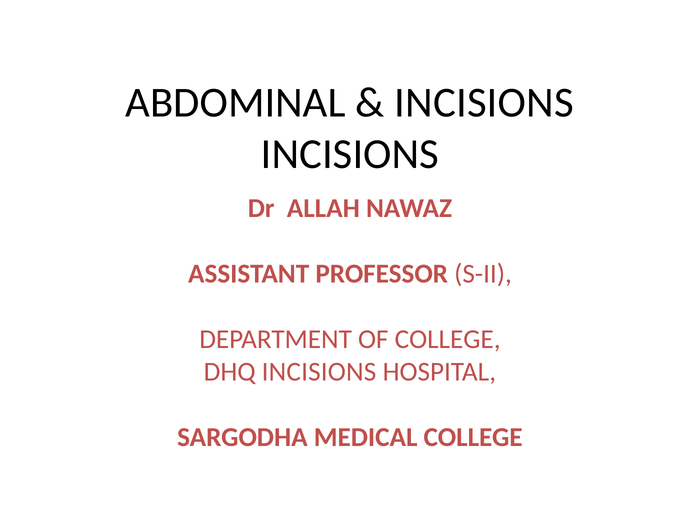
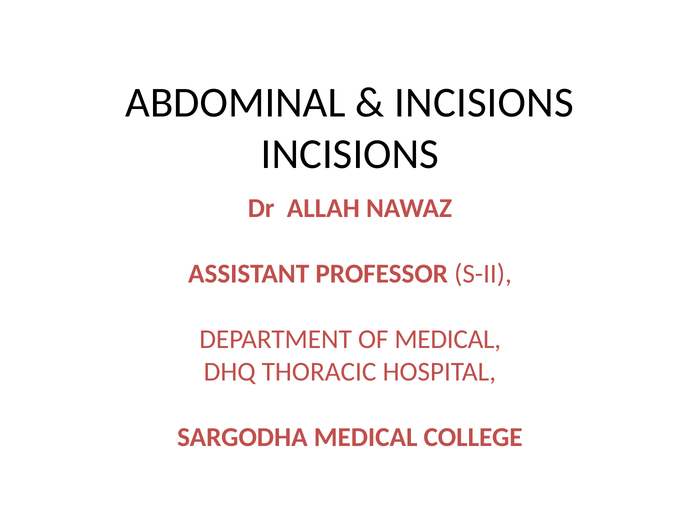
OF COLLEGE: COLLEGE -> MEDICAL
DHQ INCISIONS: INCISIONS -> THORACIC
